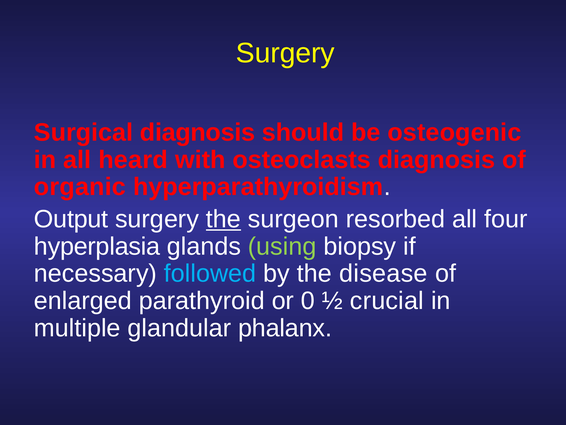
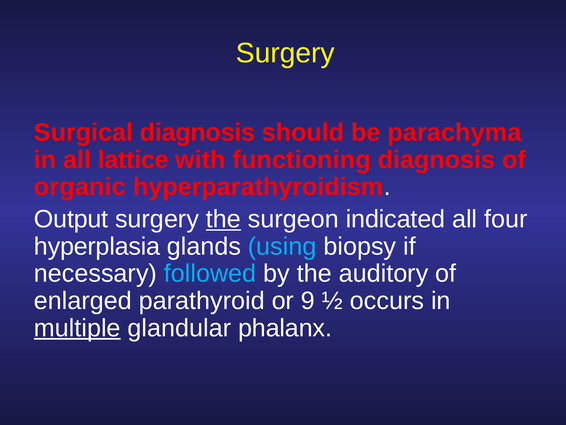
osteogenic: osteogenic -> parachyma
heard: heard -> lattice
osteoclasts: osteoclasts -> functioning
resorbed: resorbed -> indicated
using colour: light green -> light blue
disease: disease -> auditory
0: 0 -> 9
crucial: crucial -> occurs
multiple underline: none -> present
